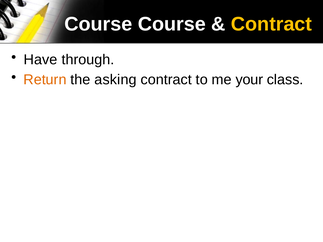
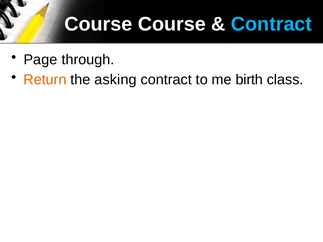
Contract at (271, 24) colour: yellow -> light blue
Have: Have -> Page
your: your -> birth
